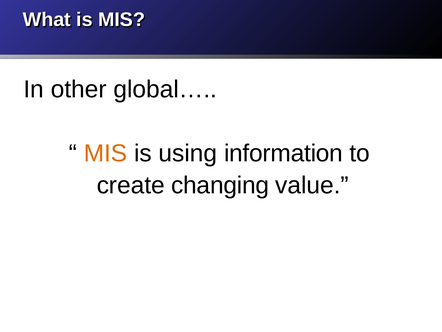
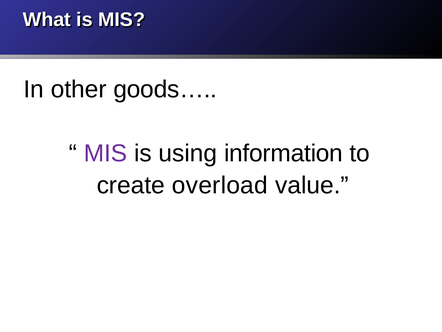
global…: global… -> goods…
MIS at (106, 153) colour: orange -> purple
changing: changing -> overload
